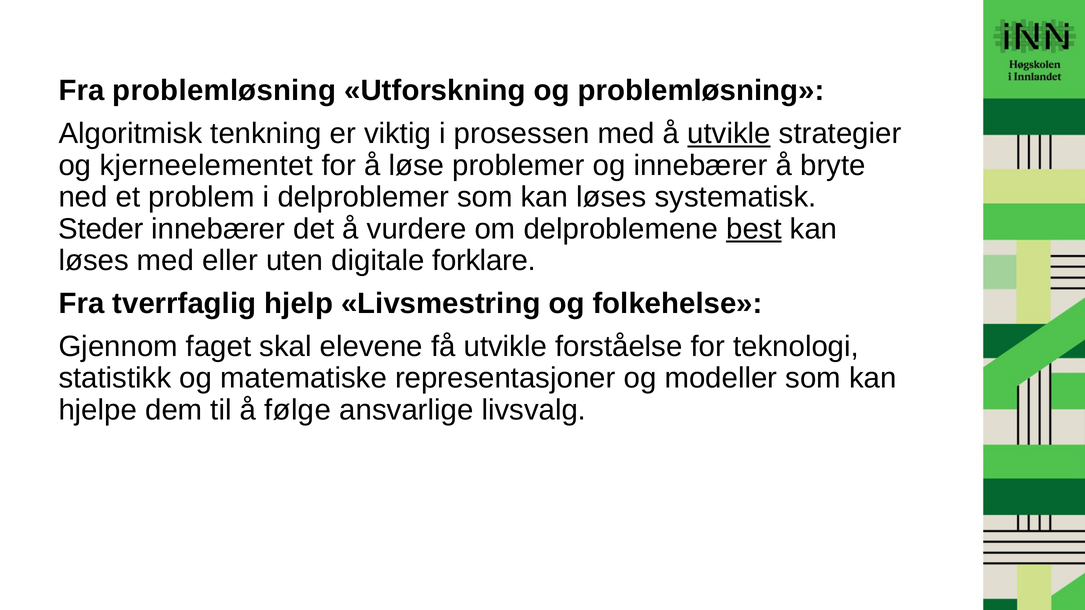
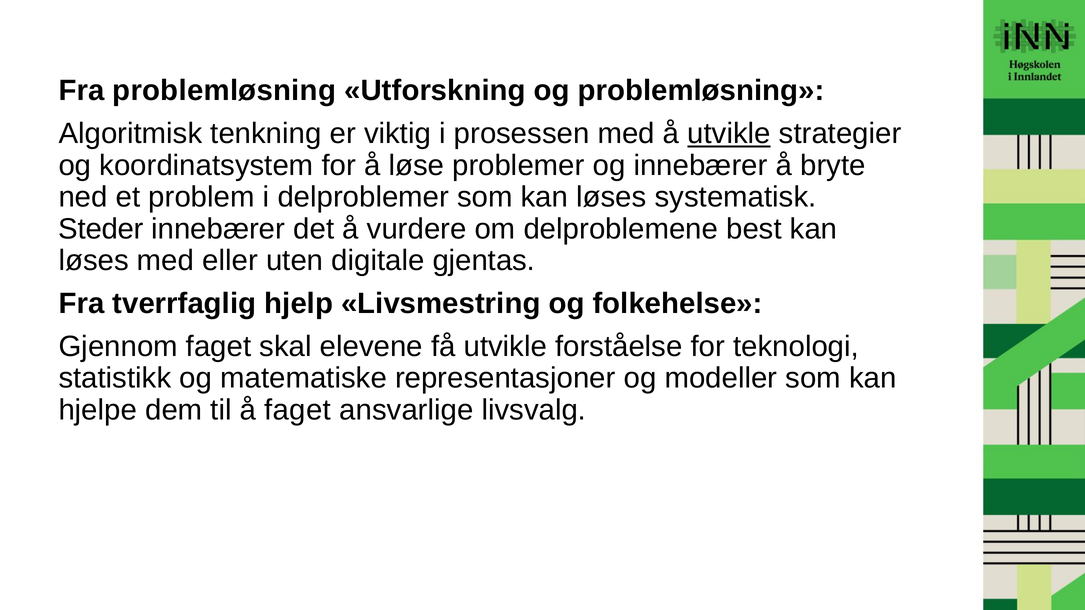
kjerneelementet: kjerneelementet -> koordinatsystem
best underline: present -> none
forklare: forklare -> gjentas
å følge: følge -> faget
